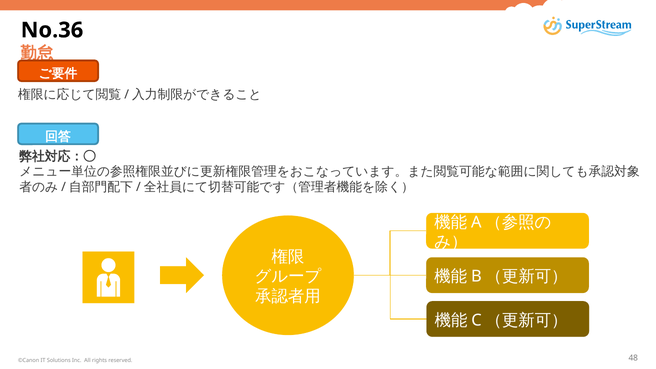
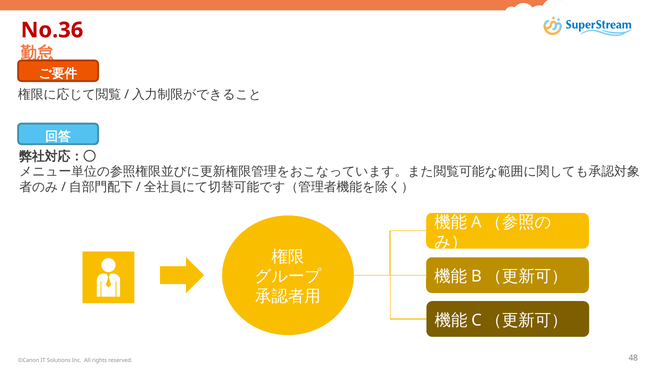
No.36 colour: black -> red
